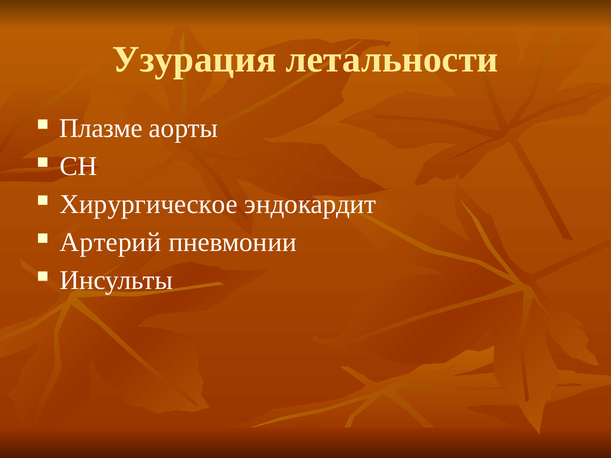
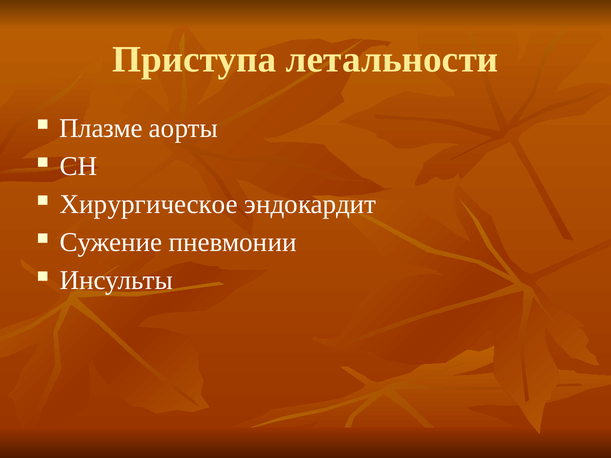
Узурация: Узурация -> Приступа
Артерий: Артерий -> Сужение
